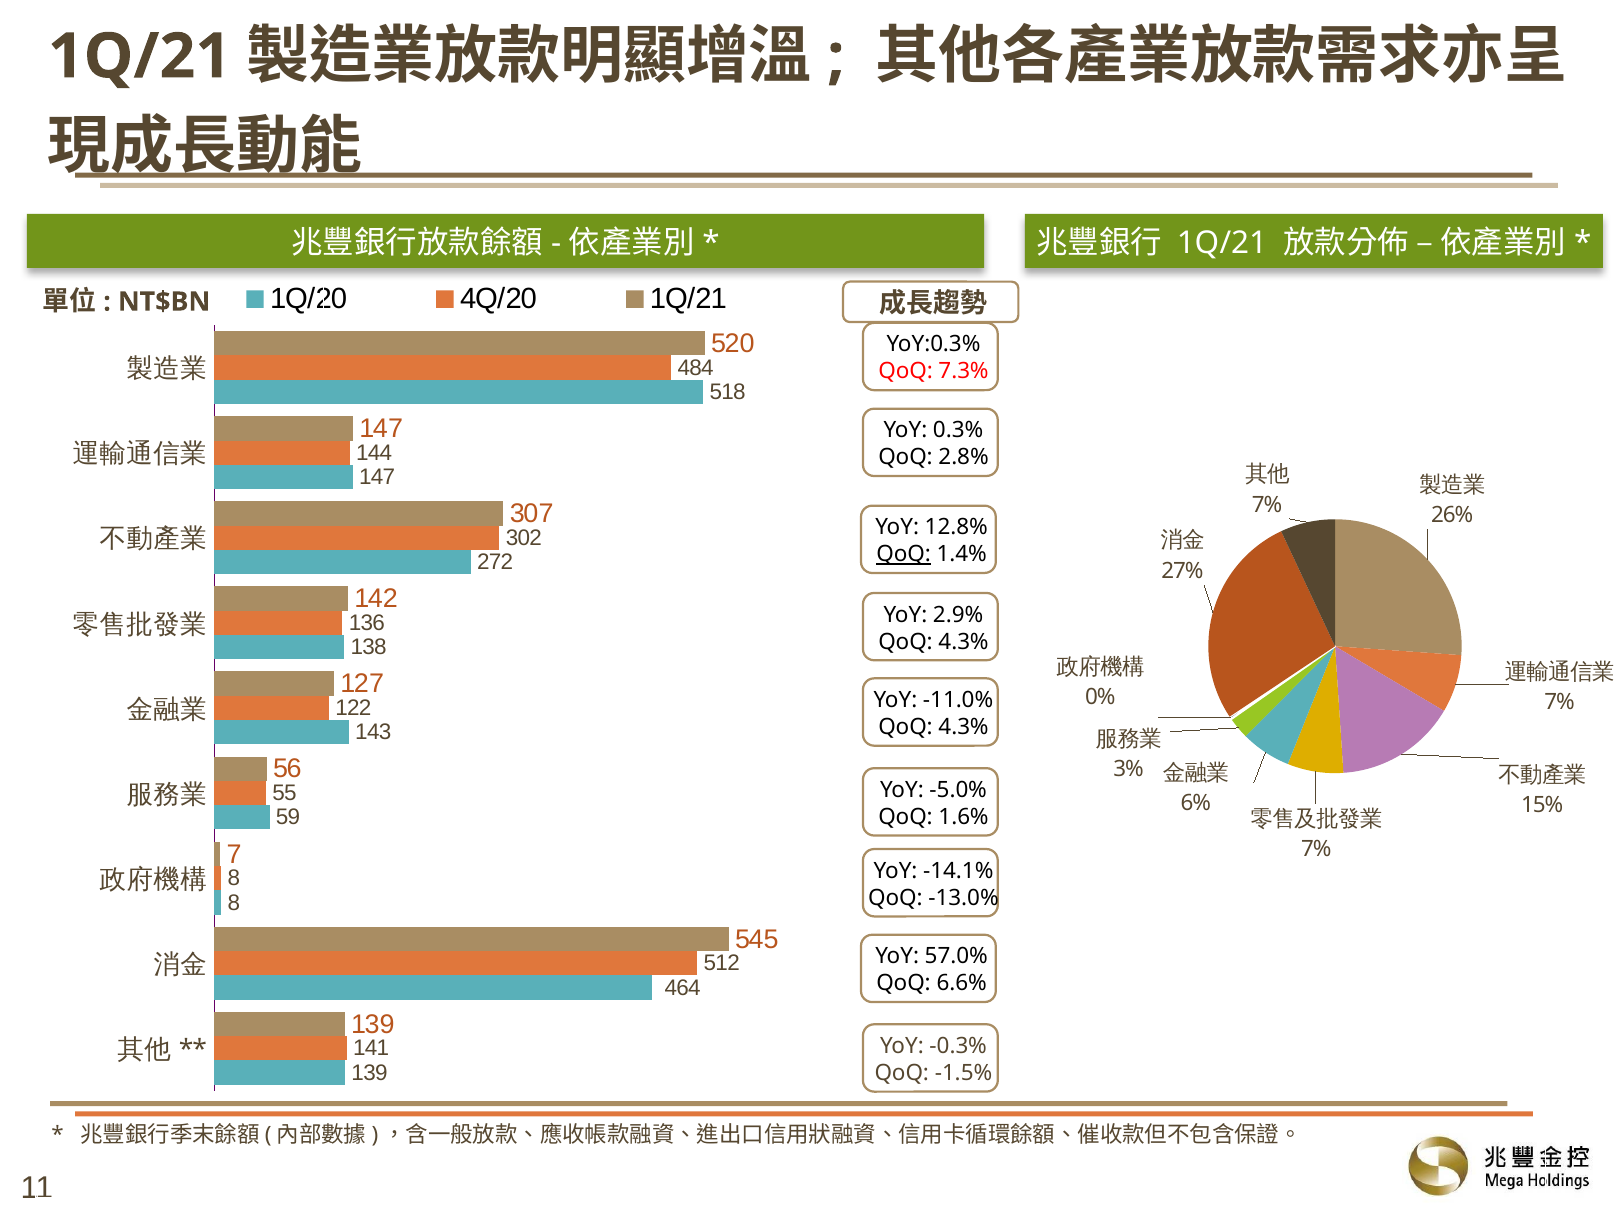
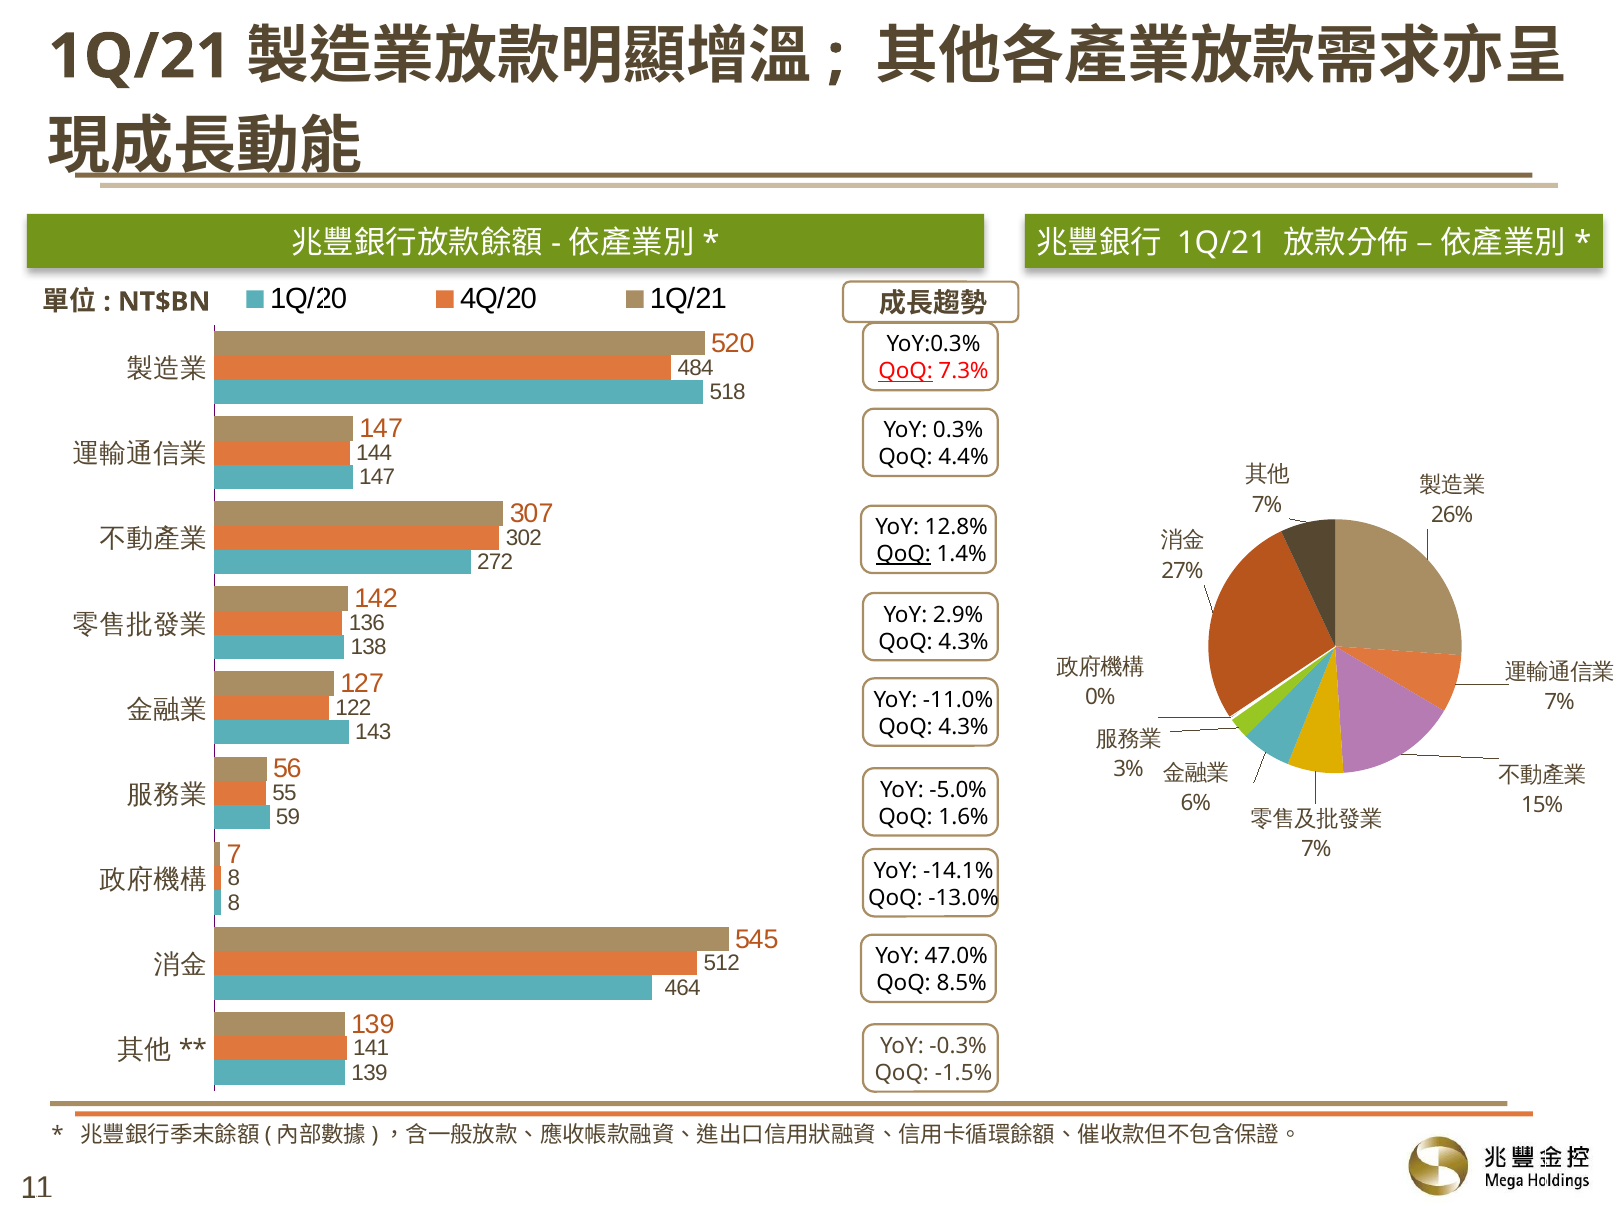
QoQ at (906, 372) underline: none -> present
2.8%: 2.8% -> 4.4%
57.0%: 57.0% -> 47.0%
6.6%: 6.6% -> 8.5%
